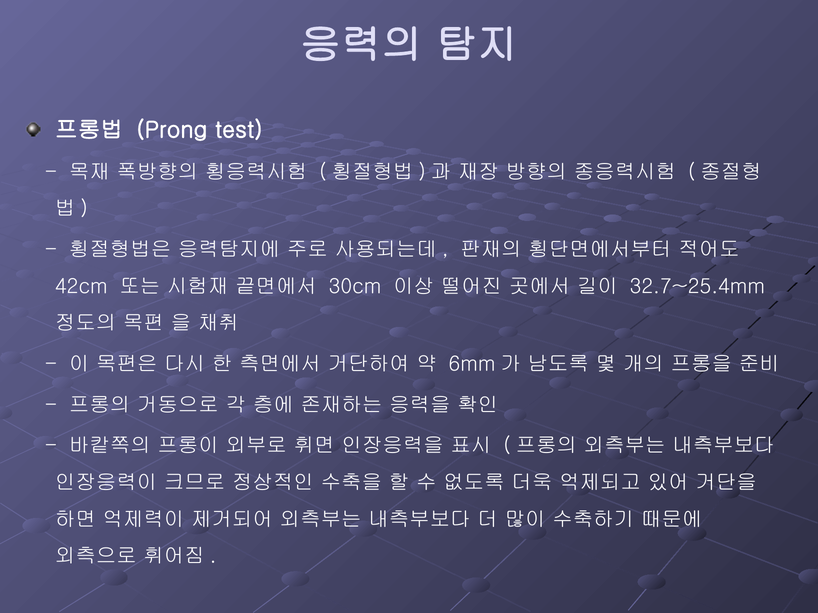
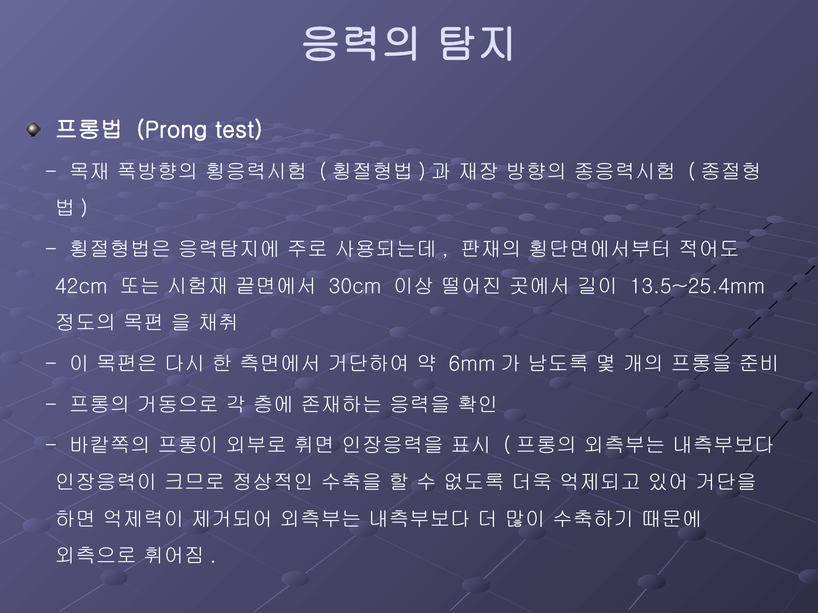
32.7~25.4mm: 32.7~25.4mm -> 13.5~25.4mm
